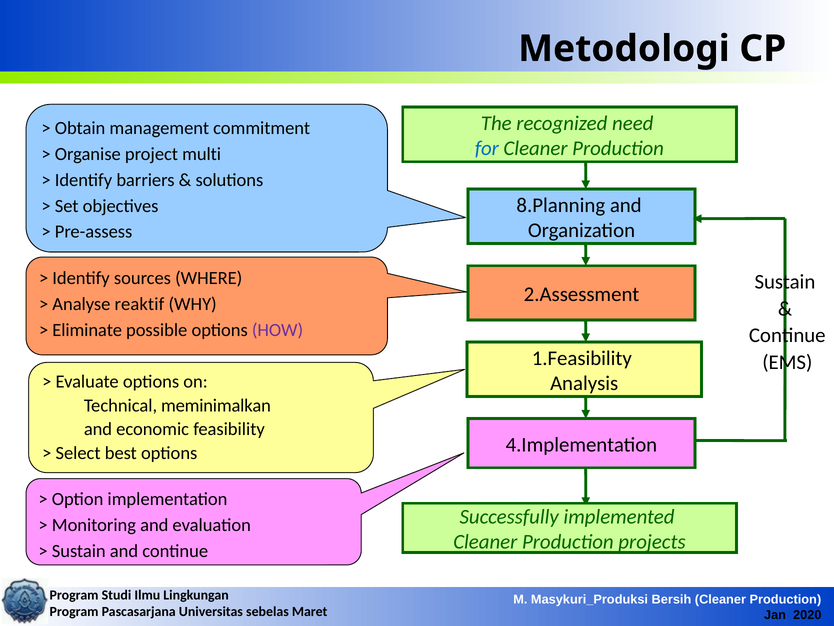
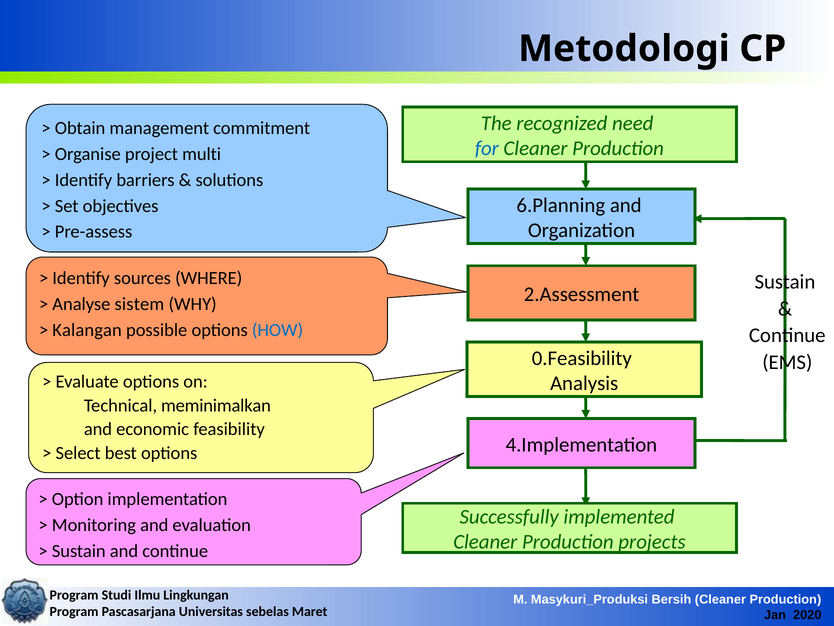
8.Planning: 8.Planning -> 6.Planning
reaktif: reaktif -> sistem
Eliminate: Eliminate -> Kalangan
HOW colour: purple -> blue
1.Feasibility: 1.Feasibility -> 0.Feasibility
